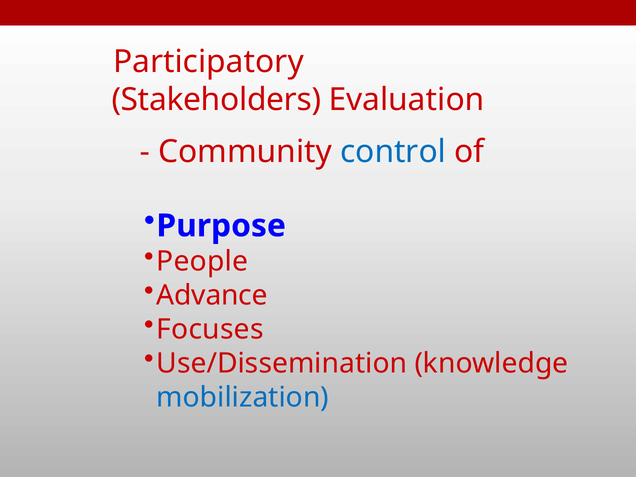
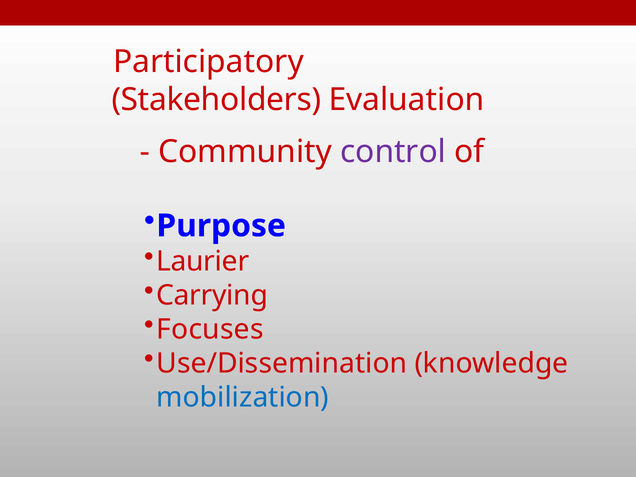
control colour: blue -> purple
People: People -> Laurier
Advance: Advance -> Carrying
